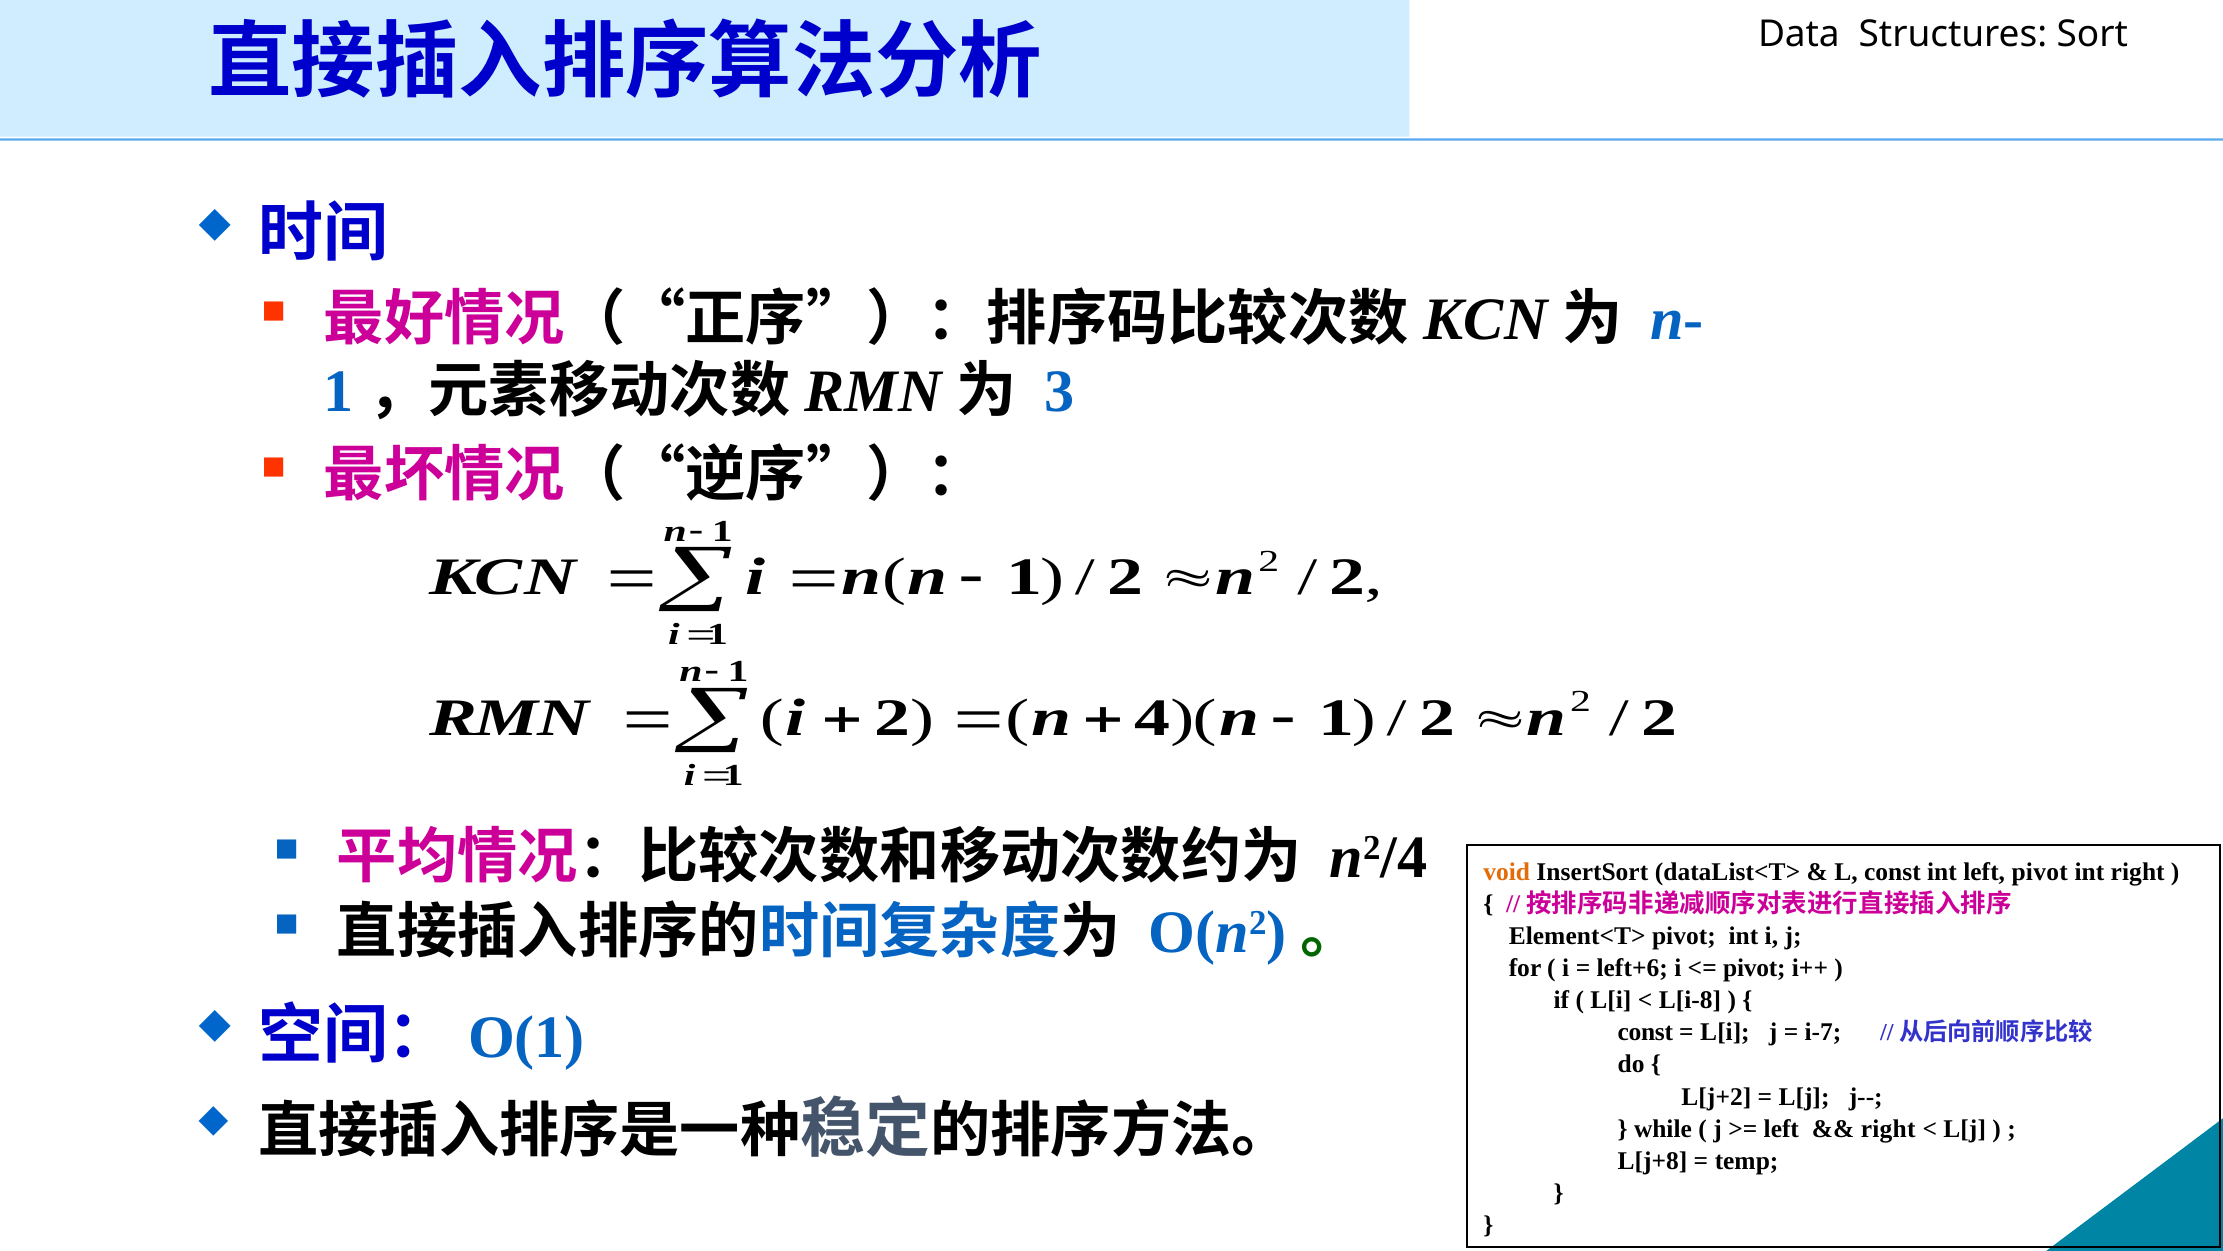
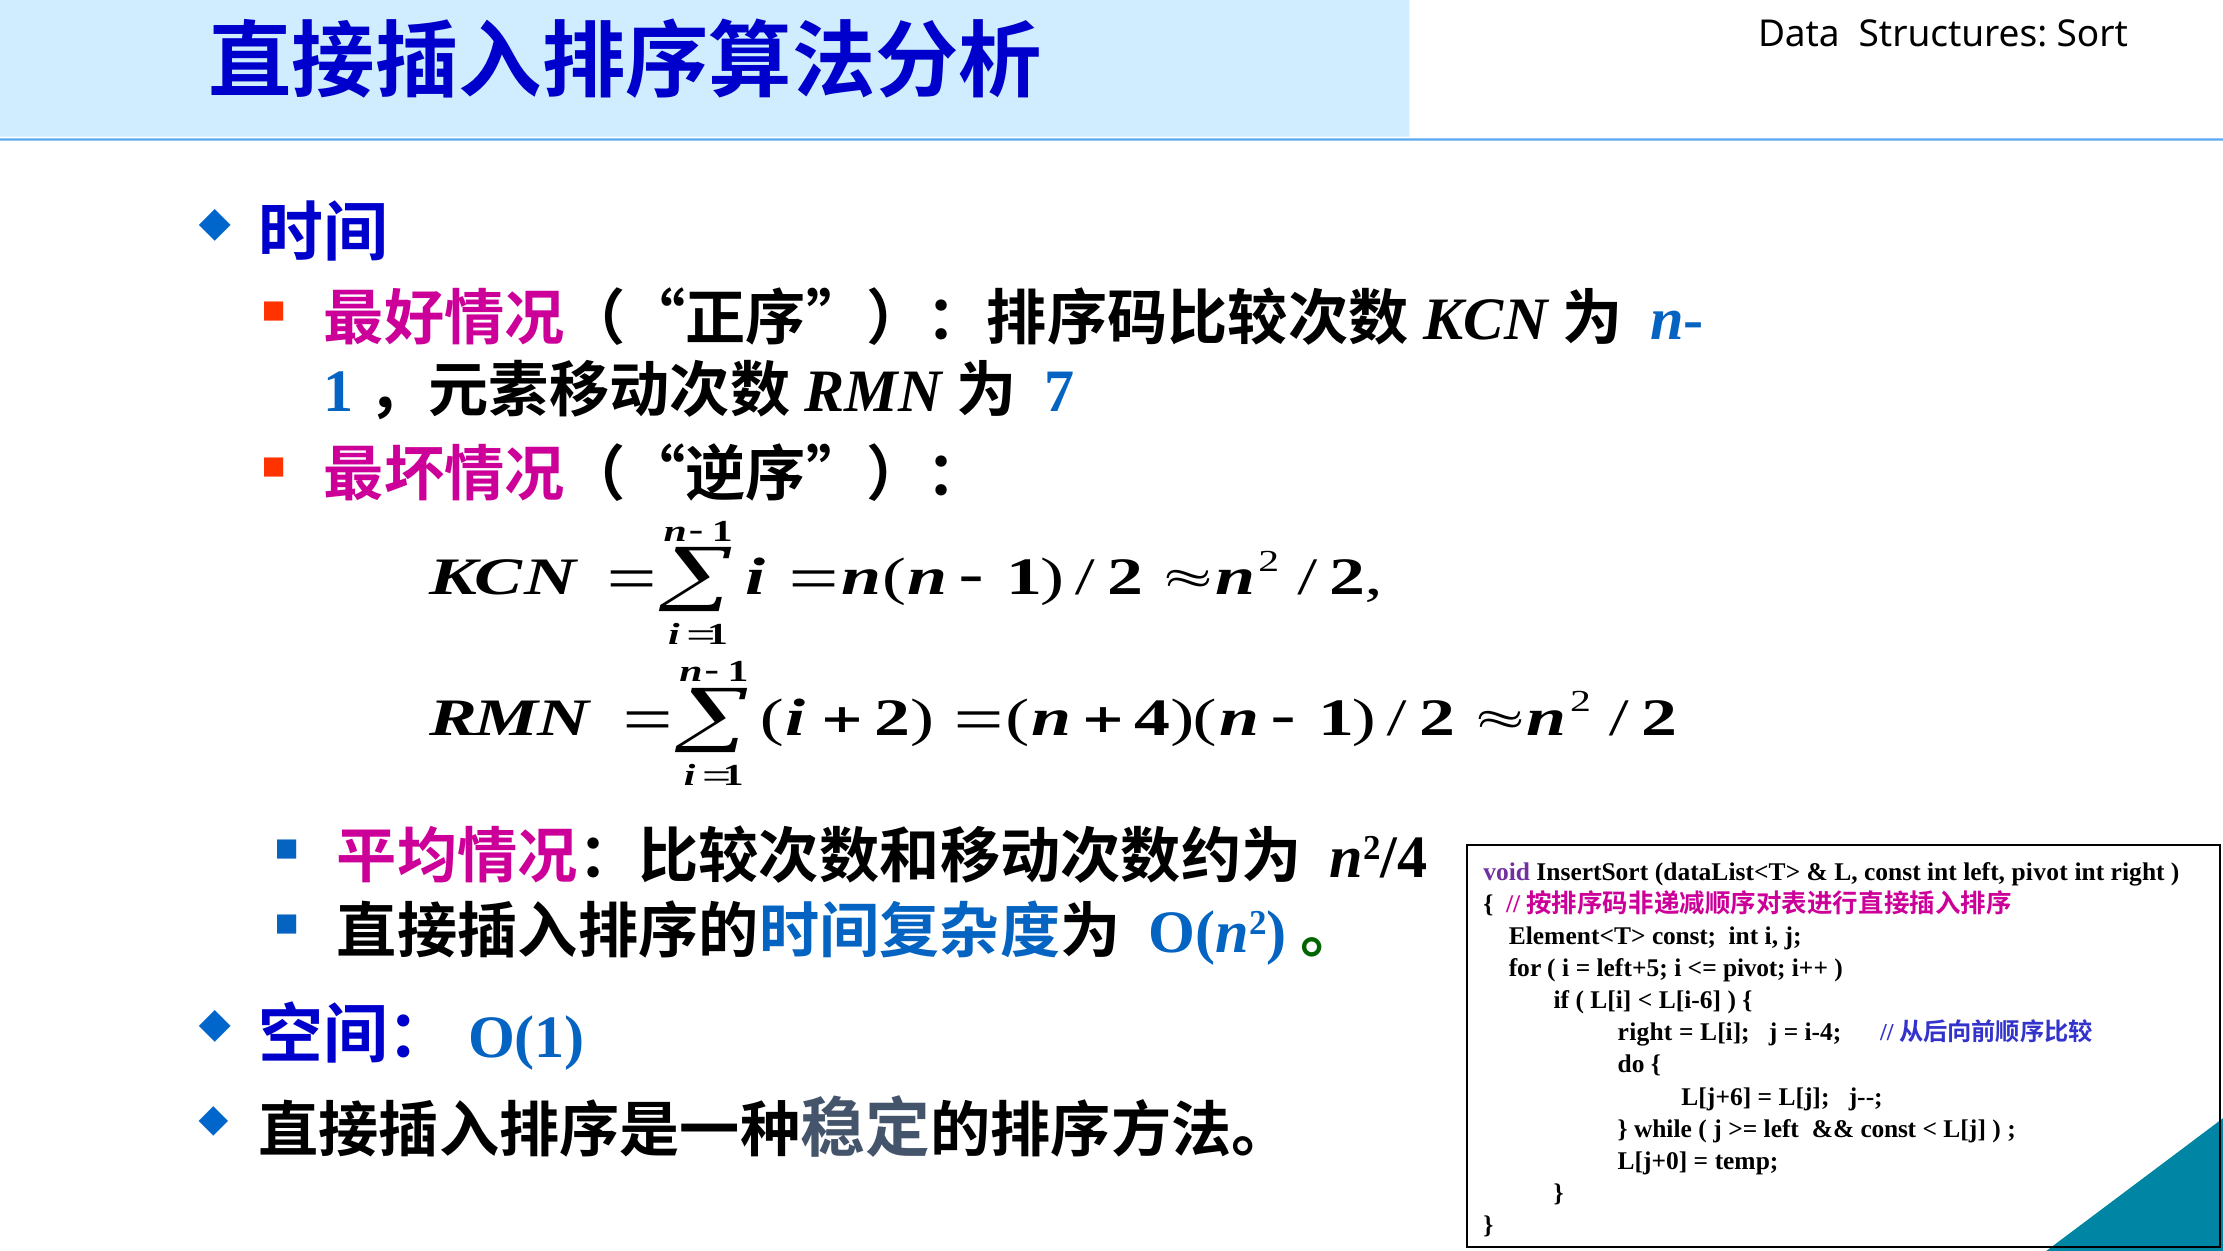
3: 3 -> 7
void colour: orange -> purple
Element<T> pivot: pivot -> const
left+6: left+6 -> left+5
L[i-8: L[i-8 -> L[i-6
const at (1645, 1032): const -> right
i-7: i-7 -> i-4
L[j+2: L[j+2 -> L[j+6
right at (1888, 1128): right -> const
L[j+8: L[j+8 -> L[j+0
